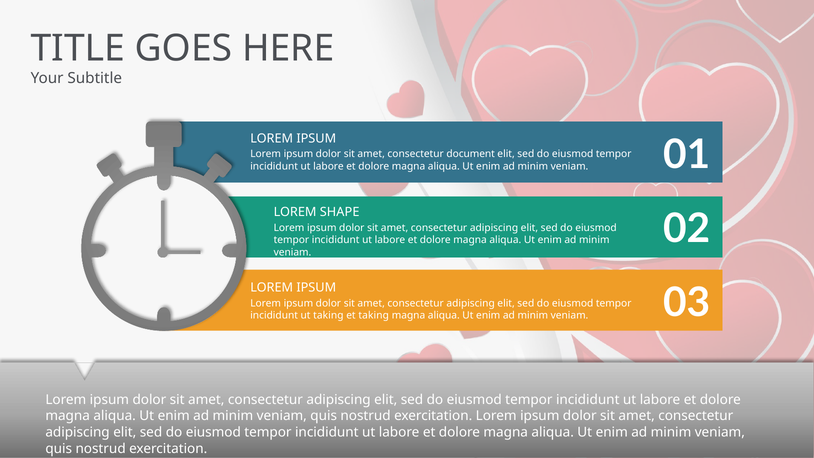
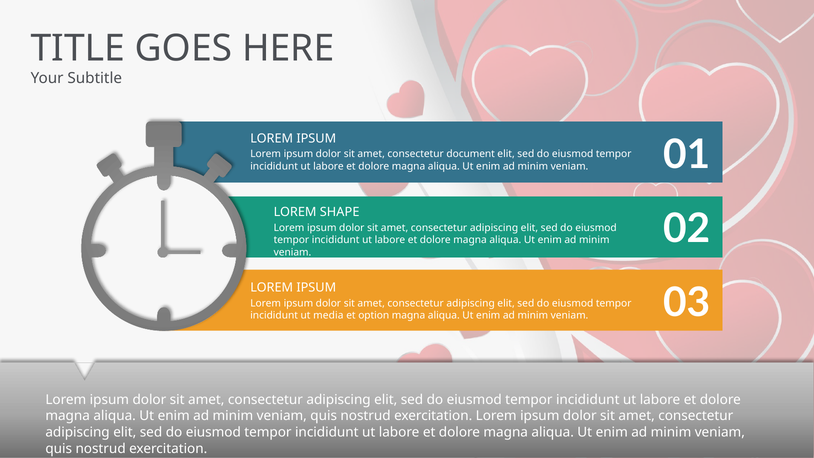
ut taking: taking -> media
et taking: taking -> option
